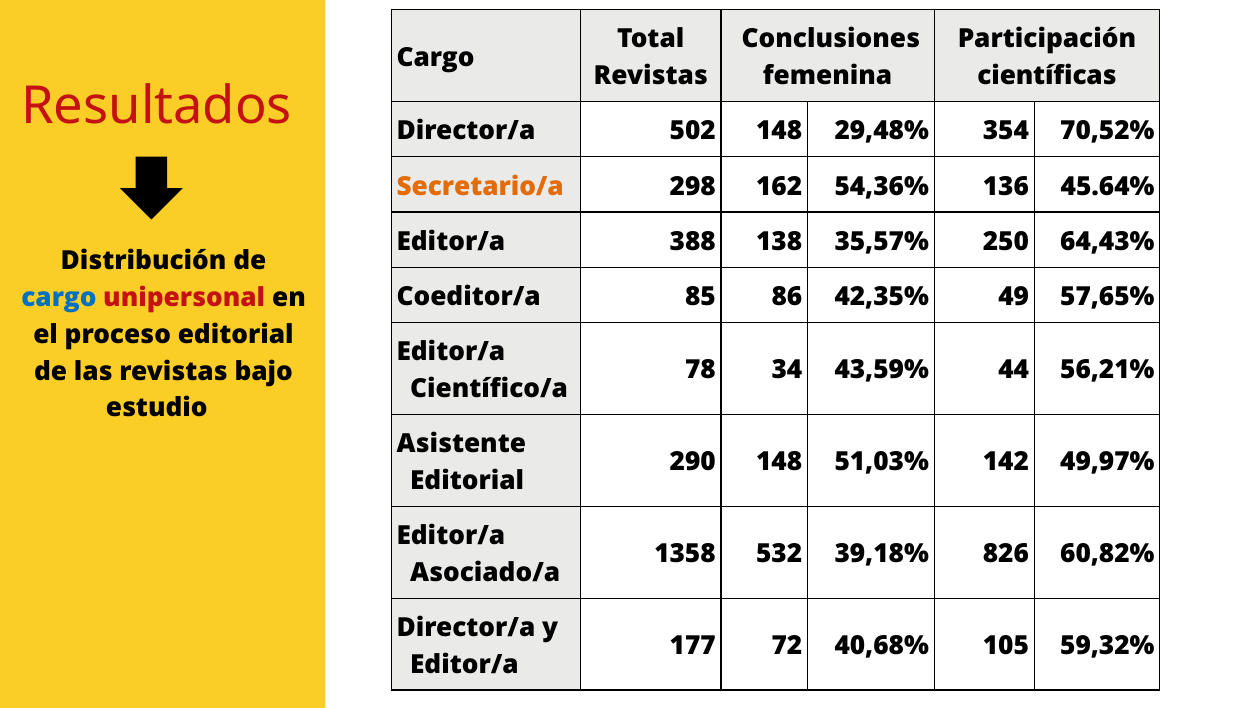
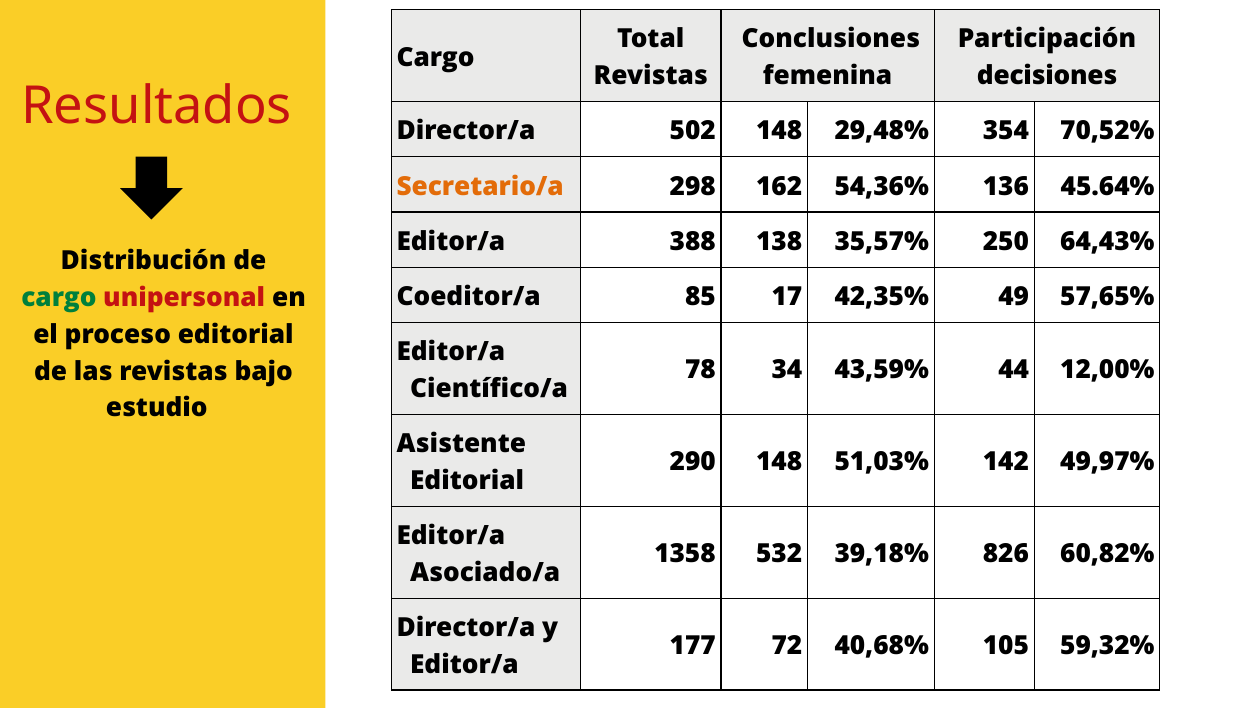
científicas: científicas -> decisiones
86: 86 -> 17
cargo at (59, 298) colour: blue -> green
56,21%: 56,21% -> 12,00%
